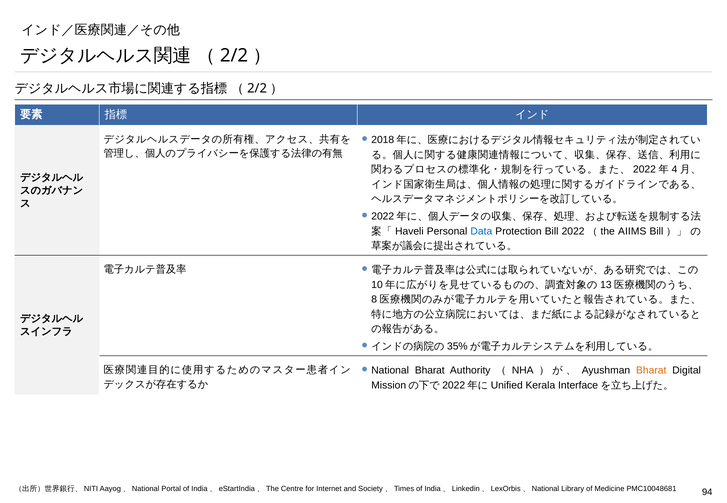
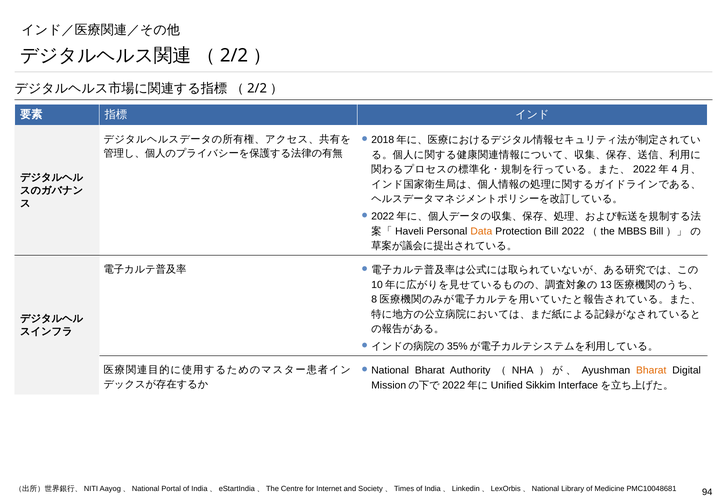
Data colour: blue -> orange
AIIMS: AIIMS -> MBBS
Kerala: Kerala -> Sikkim
